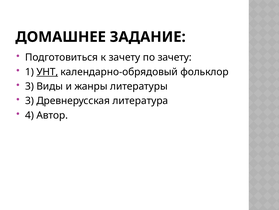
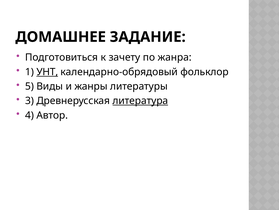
по зачету: зачету -> жанра
3 at (29, 86): 3 -> 5
литература underline: none -> present
